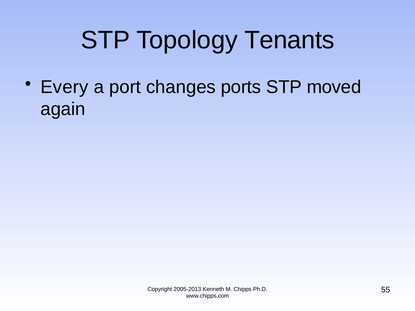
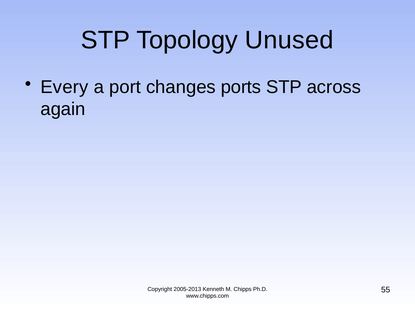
Tenants: Tenants -> Unused
moved: moved -> across
